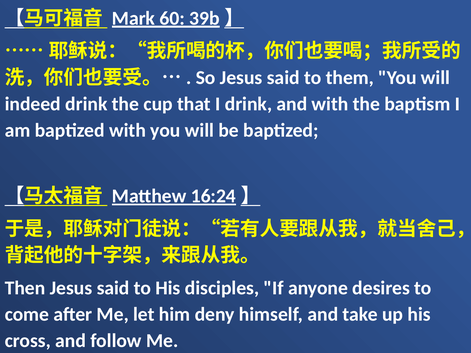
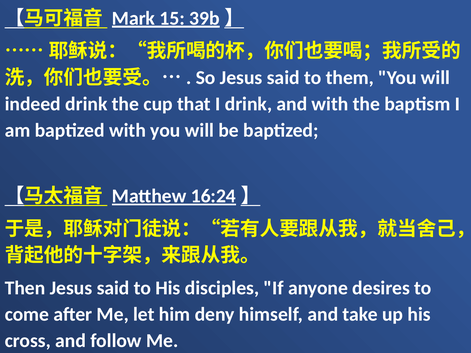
60: 60 -> 15
